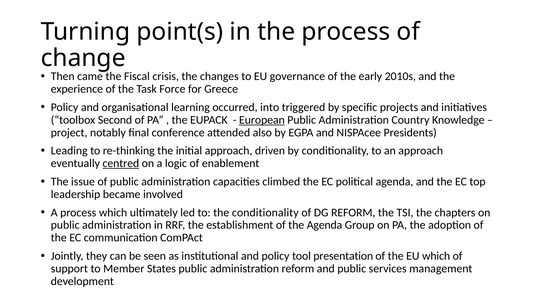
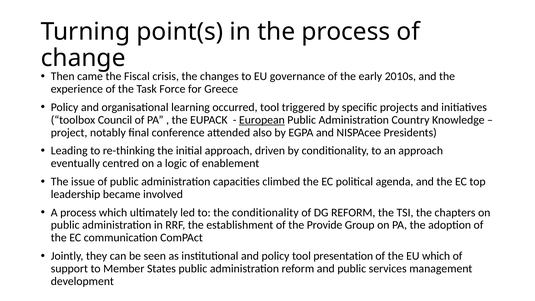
occurred into: into -> tool
Second: Second -> Council
centred underline: present -> none
the Agenda: Agenda -> Provide
